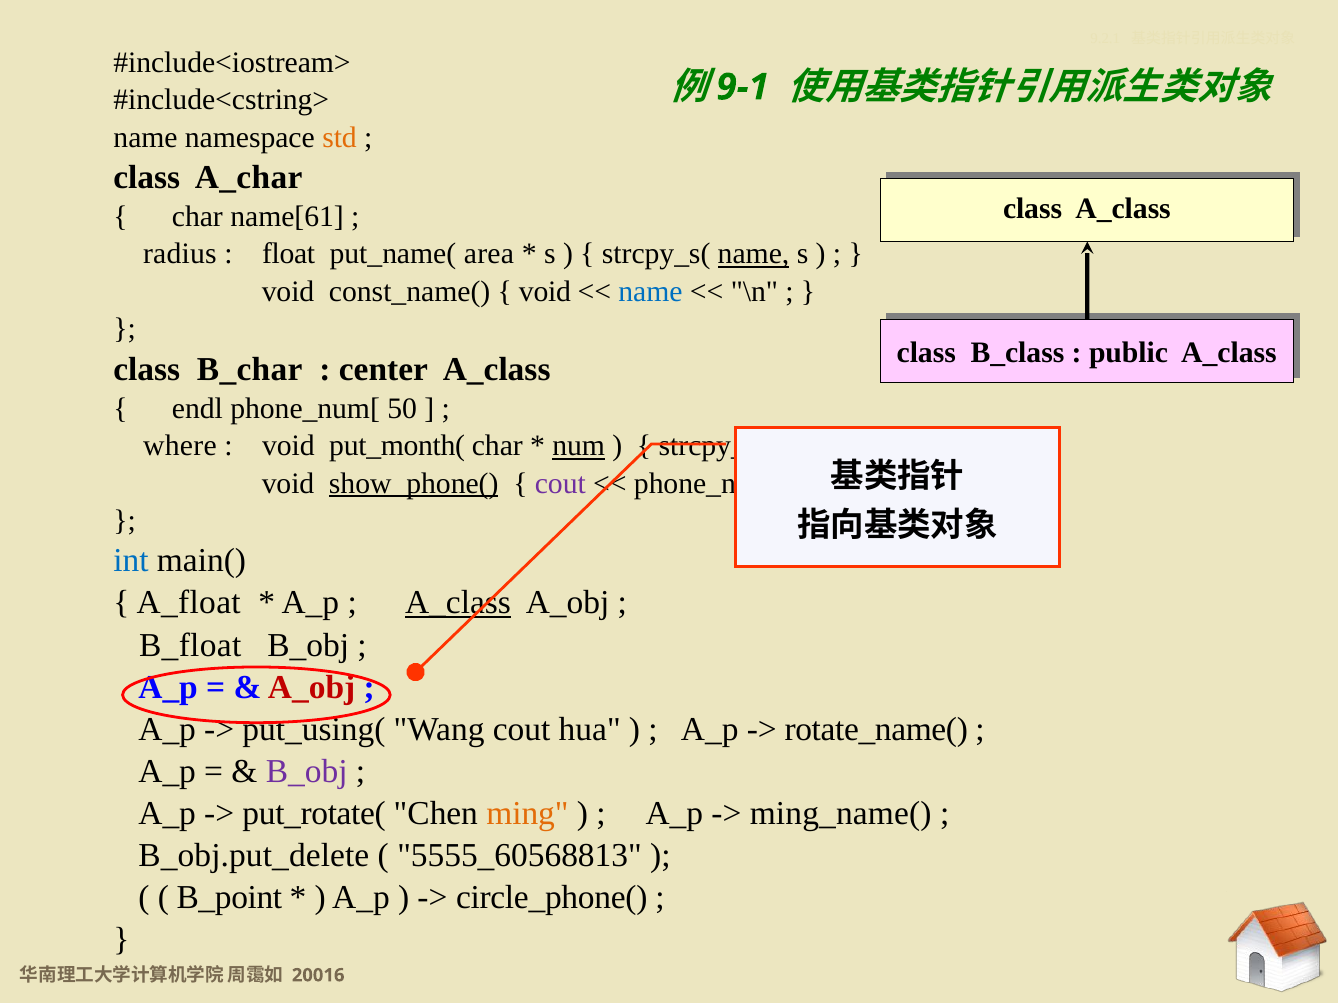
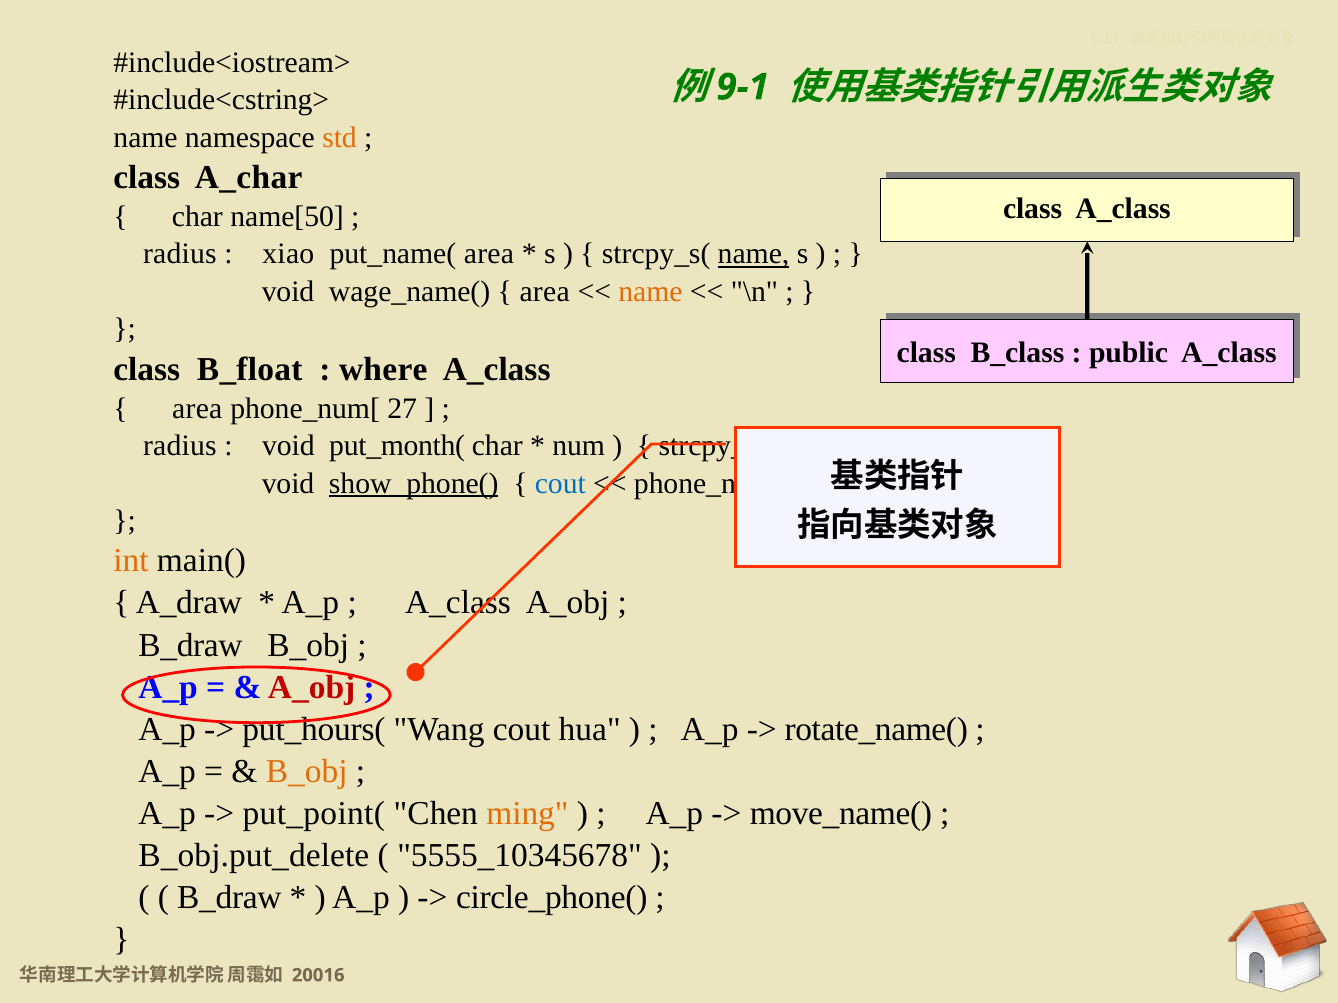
name[61: name[61 -> name[50
float: float -> xiao
const_name(: const_name( -> wage_name(
void at (545, 292): void -> area
name at (650, 292) colour: blue -> orange
B_char: B_char -> B_float
center: center -> where
endl at (197, 409): endl -> area
50: 50 -> 27
where at (180, 446): where -> radius
num at (579, 446) underline: present -> none
cout at (560, 483) colour: purple -> blue
int colour: blue -> orange
A_float: A_float -> A_draw
A_class at (458, 603) underline: present -> none
B_float at (190, 645): B_float -> B_draw
put_using(: put_using( -> put_hours(
B_obj at (307, 772) colour: purple -> orange
put_rotate(: put_rotate( -> put_point(
ming_name(: ming_name( -> move_name(
5555_60568813: 5555_60568813 -> 5555_10345678
B_point at (229, 898): B_point -> B_draw
